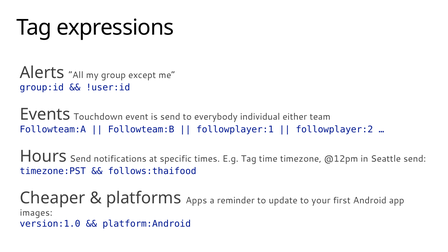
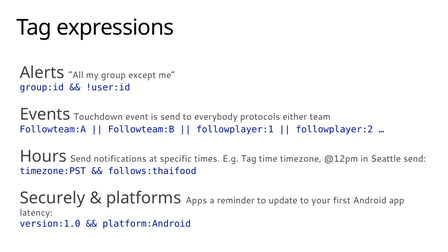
individual: individual -> protocols
Cheaper: Cheaper -> Securely
images: images -> latency
